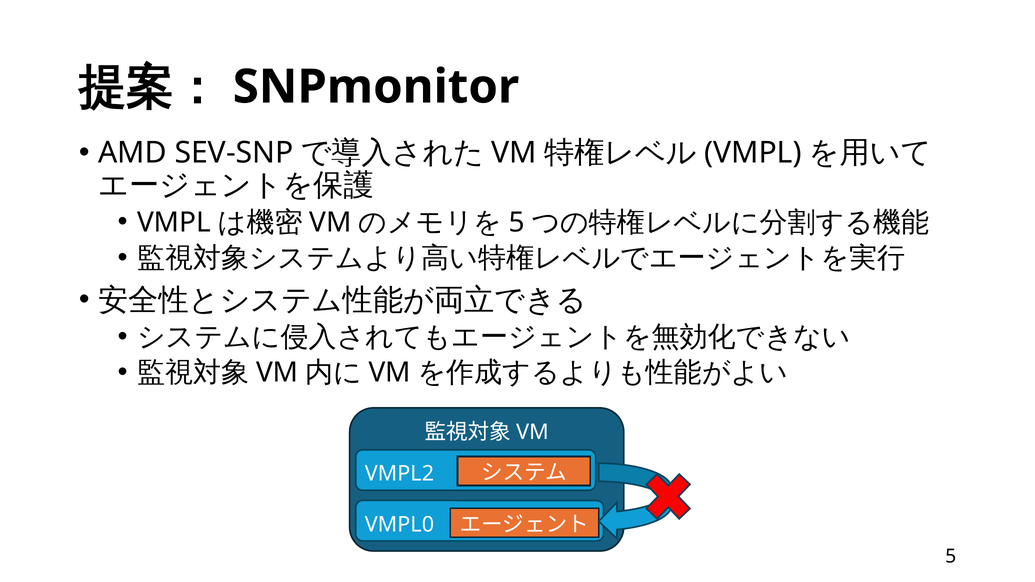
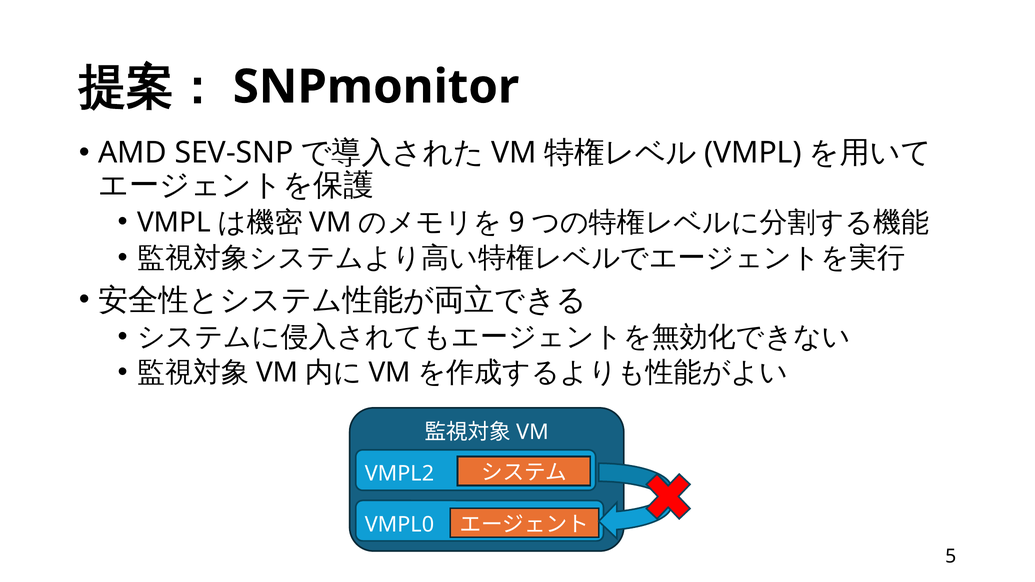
5 at (517, 222): 5 -> 9
